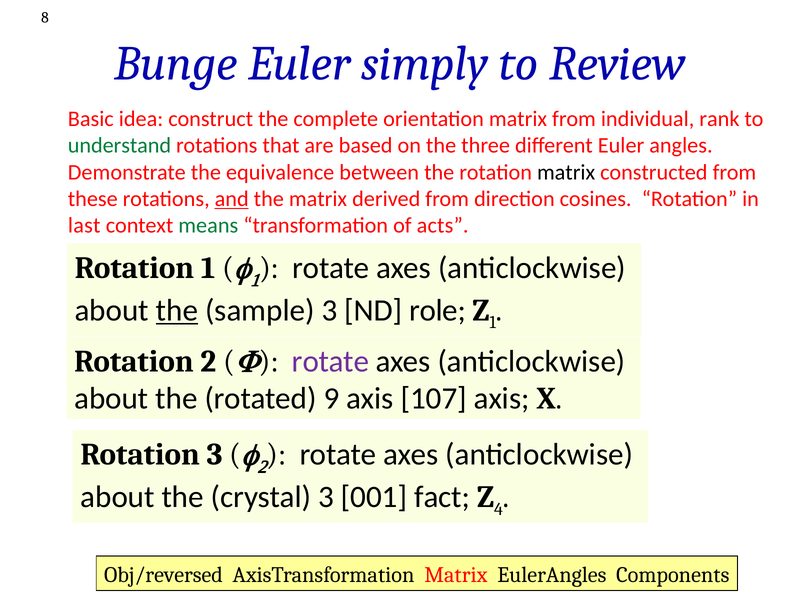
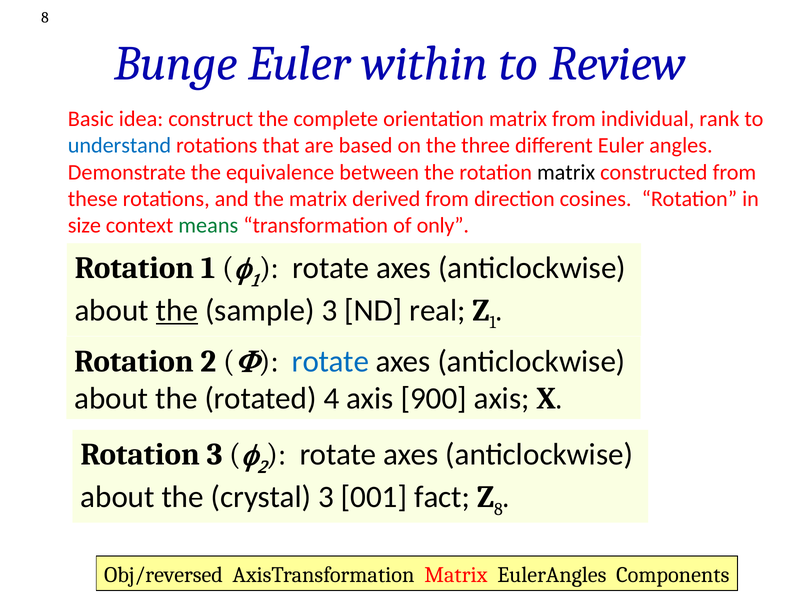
simply: simply -> within
understand colour: green -> blue
and underline: present -> none
last: last -> size
acts: acts -> only
role: role -> real
rotate at (330, 361) colour: purple -> blue
9: 9 -> 4
107: 107 -> 900
4 at (498, 509): 4 -> 8
